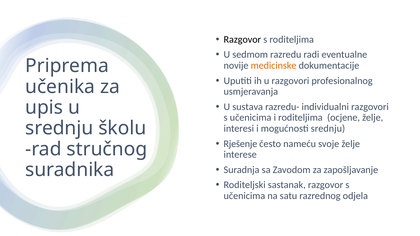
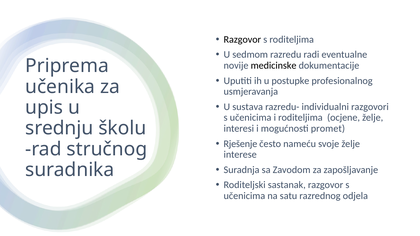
medicinske colour: orange -> black
u razgovori: razgovori -> postupke
mogućnosti srednju: srednju -> promet
